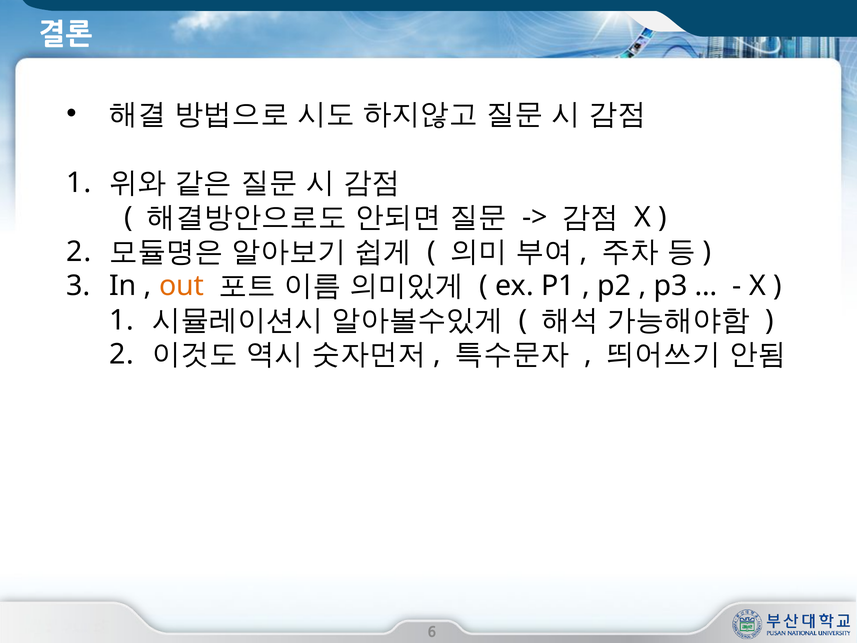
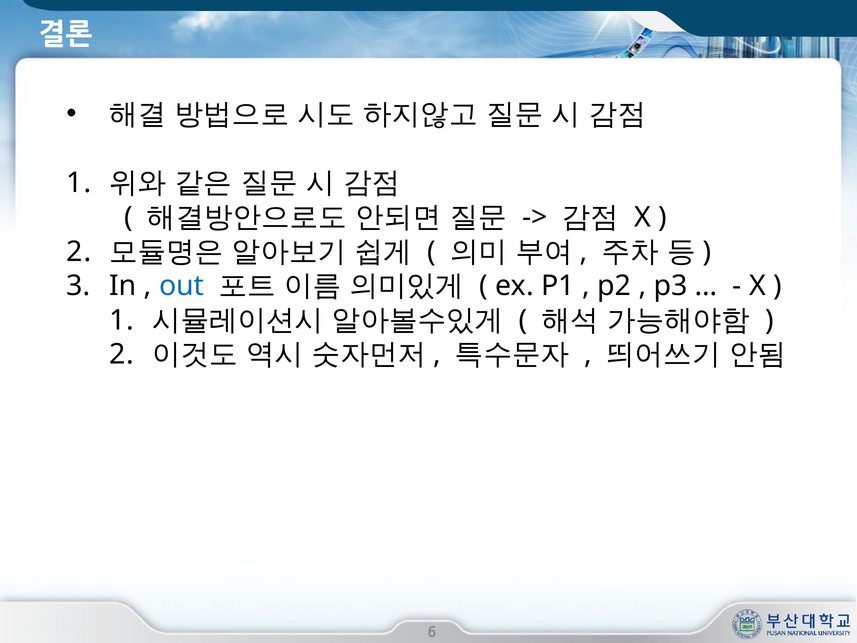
out colour: orange -> blue
